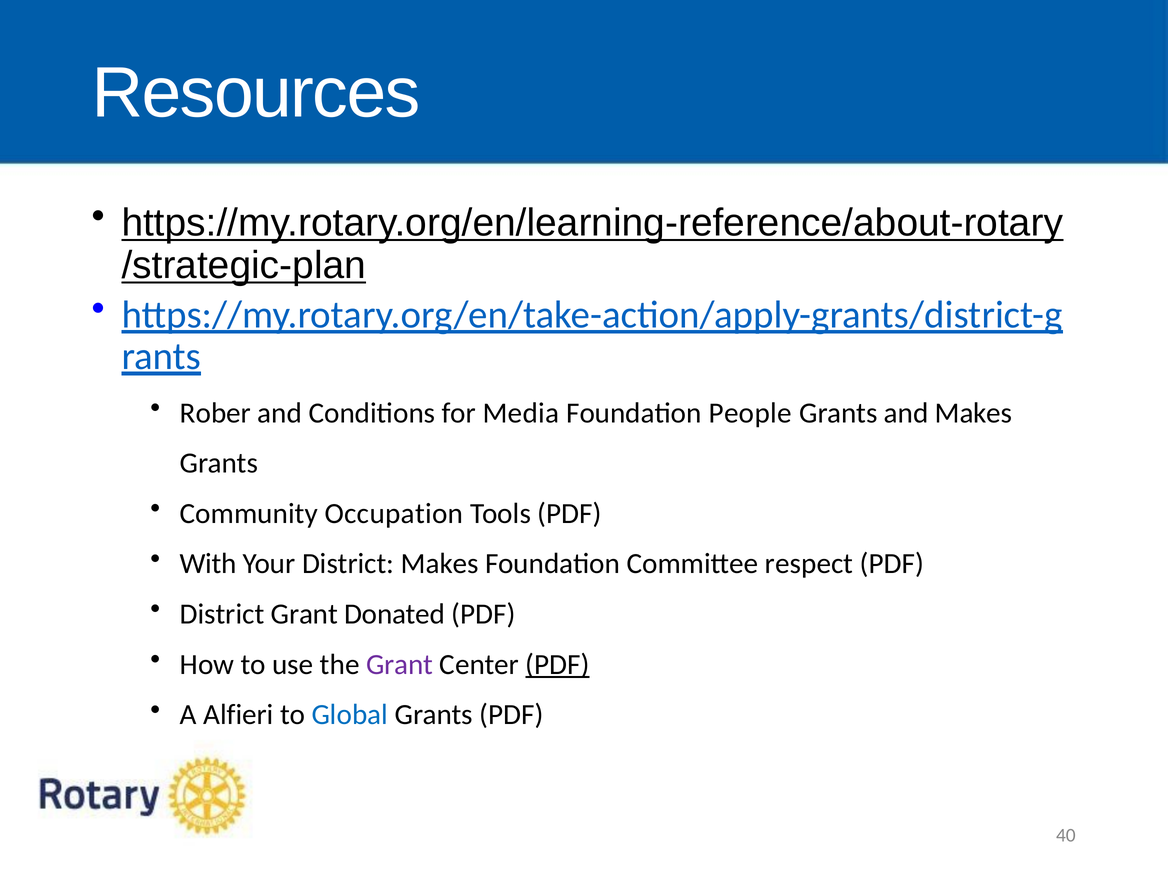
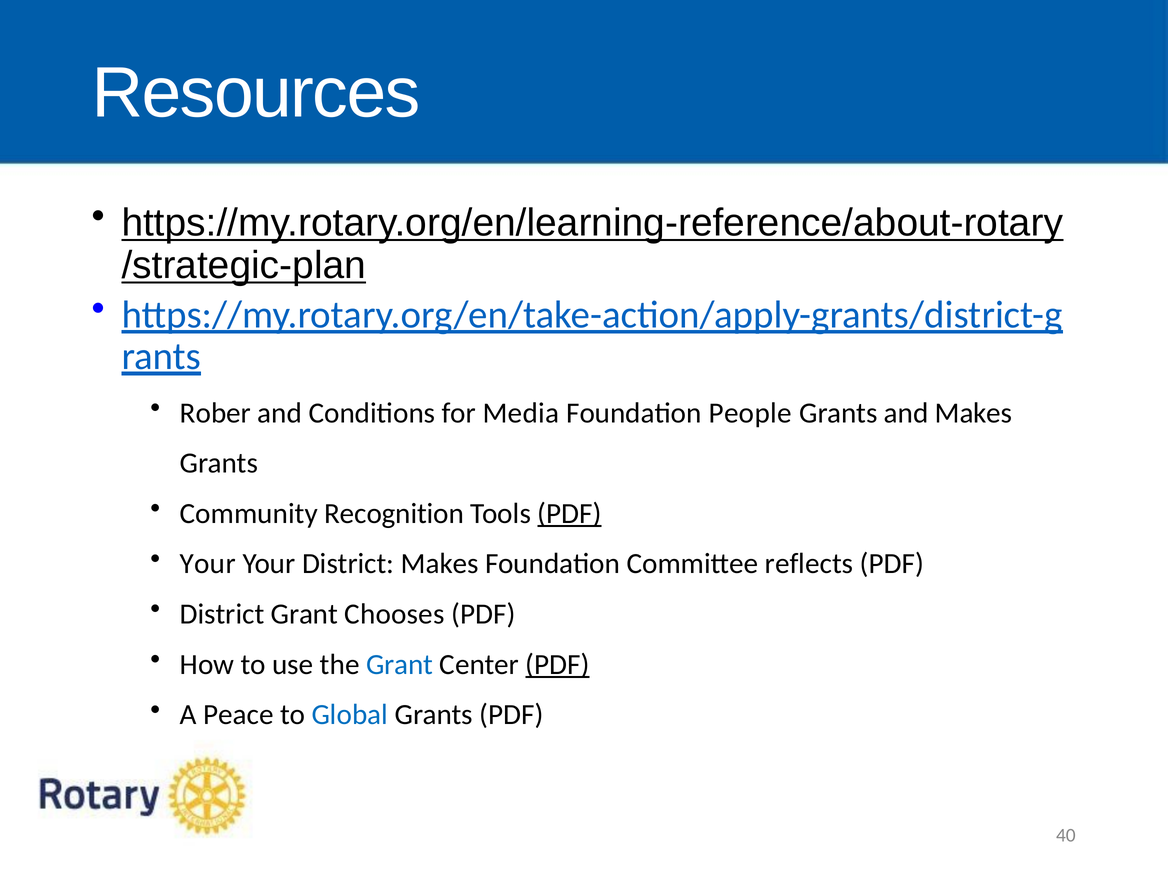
Occupation: Occupation -> Recognition
PDF at (570, 513) underline: none -> present
With at (208, 564): With -> Your
respect: respect -> reflects
Donated: Donated -> Chooses
Grant at (400, 664) colour: purple -> blue
Alfieri: Alfieri -> Peace
